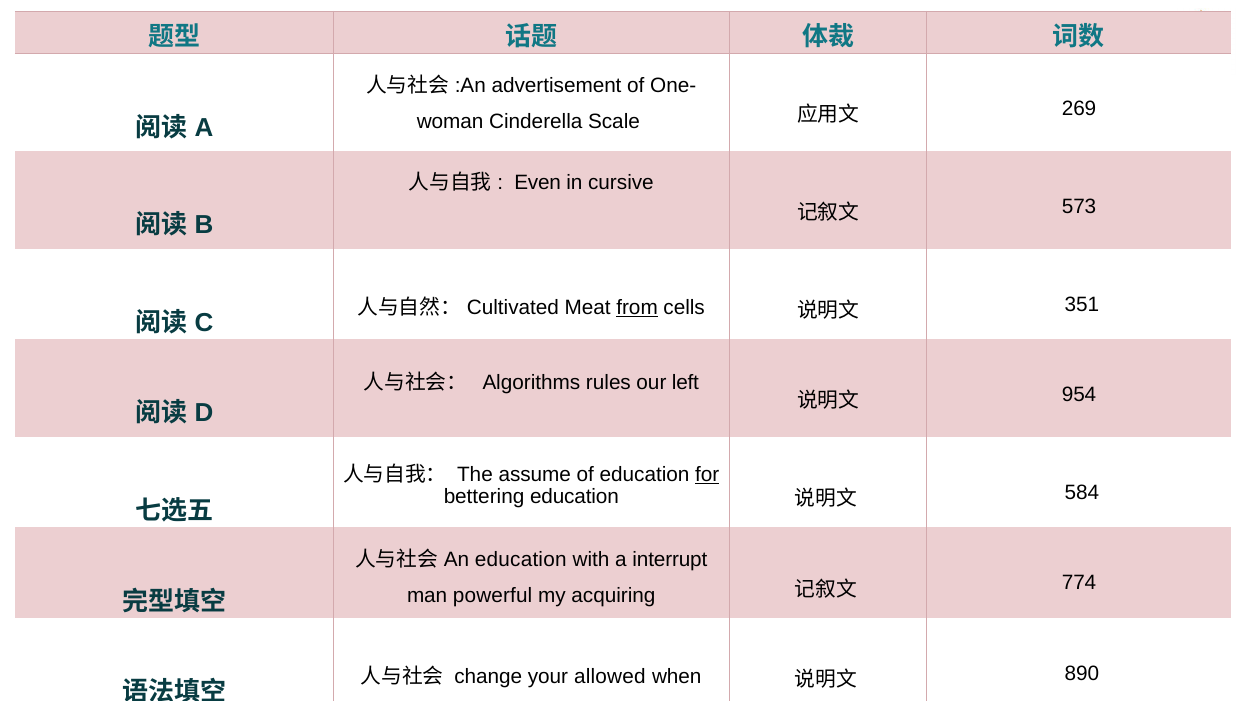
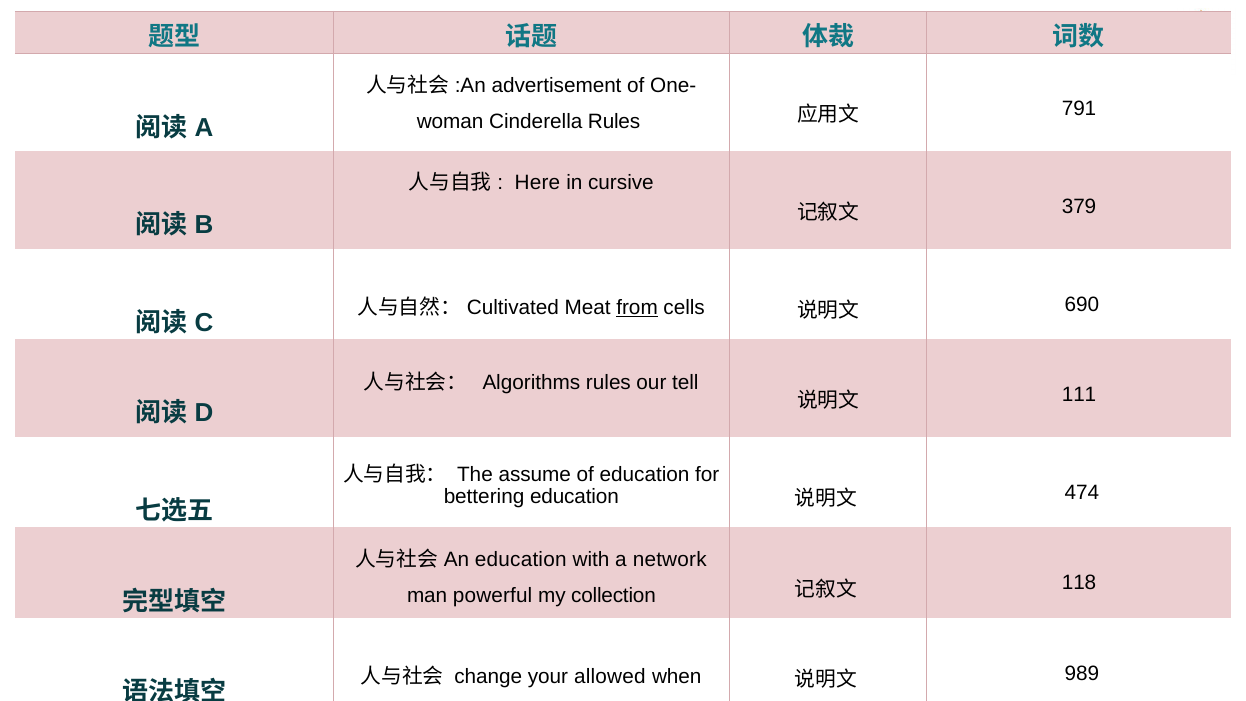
Cinderella Scale: Scale -> Rules
269: 269 -> 791
Even: Even -> Here
573: 573 -> 379
351: 351 -> 690
left: left -> tell
954: 954 -> 111
for underline: present -> none
584: 584 -> 474
interrupt: interrupt -> network
acquiring: acquiring -> collection
774: 774 -> 118
890: 890 -> 989
